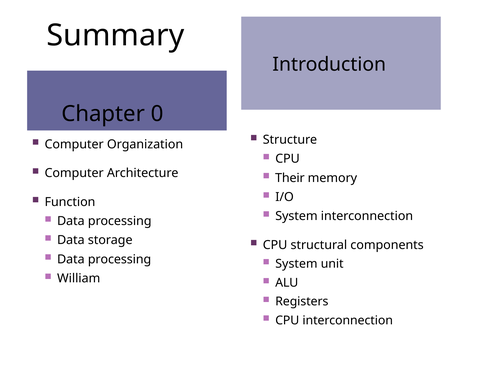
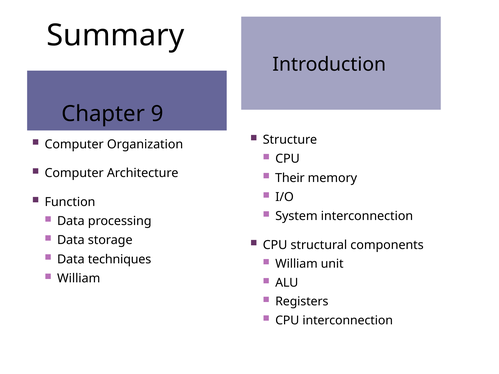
0: 0 -> 9
processing at (120, 259): processing -> techniques
System at (296, 264): System -> William
